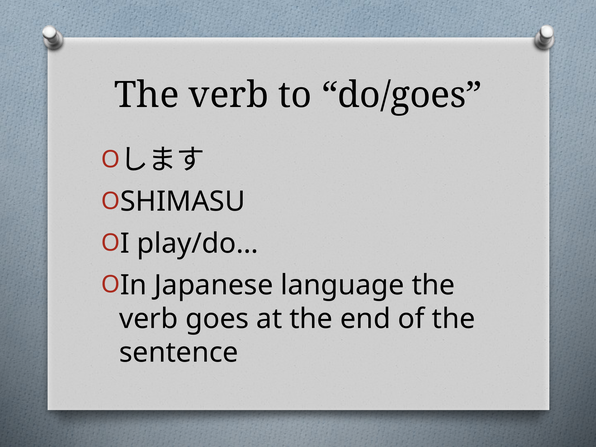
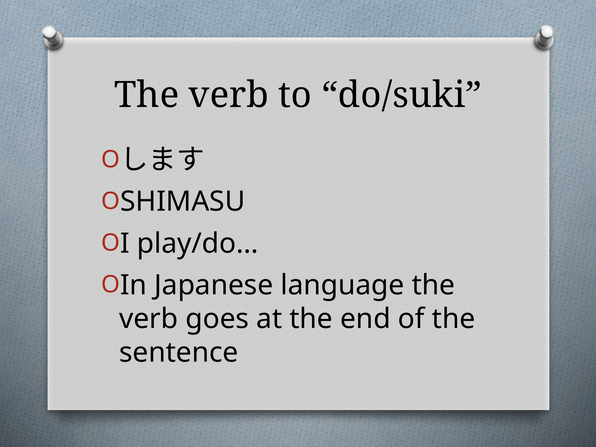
do/goes: do/goes -> do/suki
